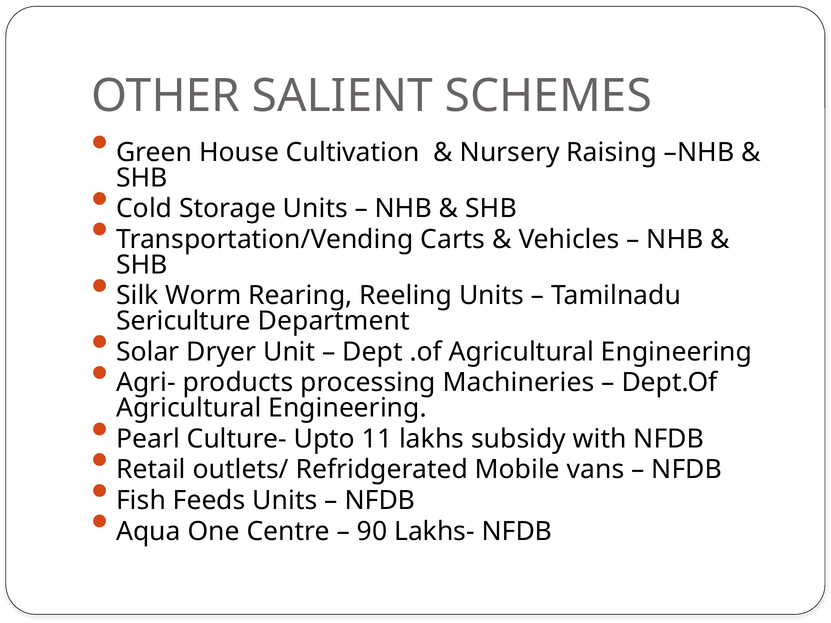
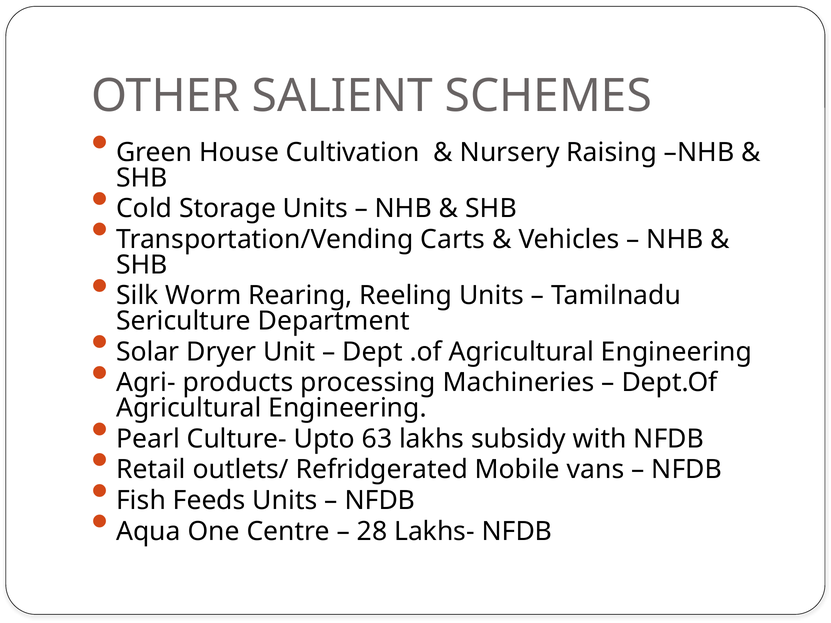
11: 11 -> 63
90: 90 -> 28
